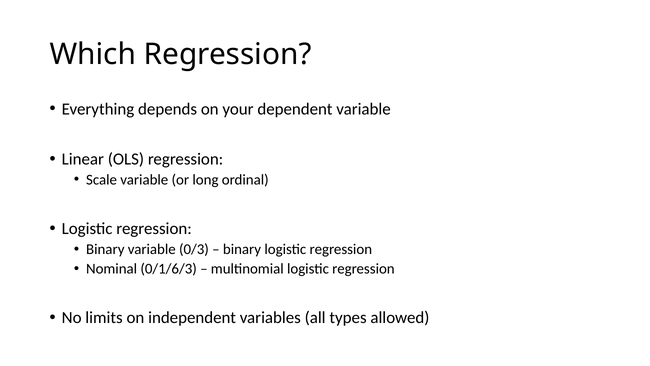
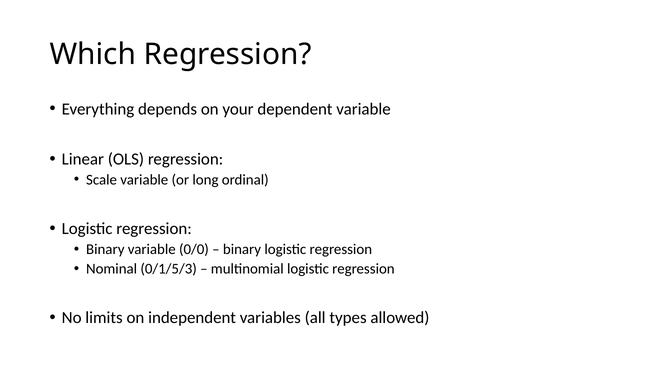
0/3: 0/3 -> 0/0
0/1/6/3: 0/1/6/3 -> 0/1/5/3
